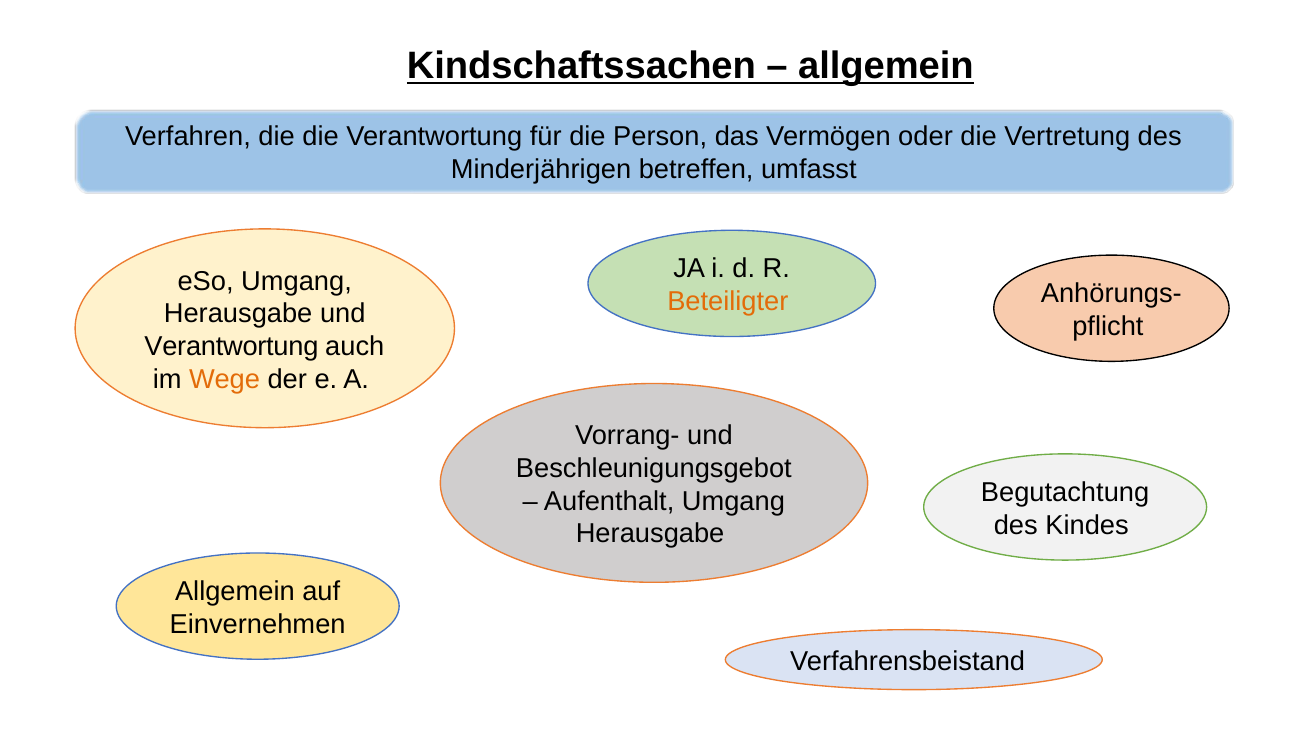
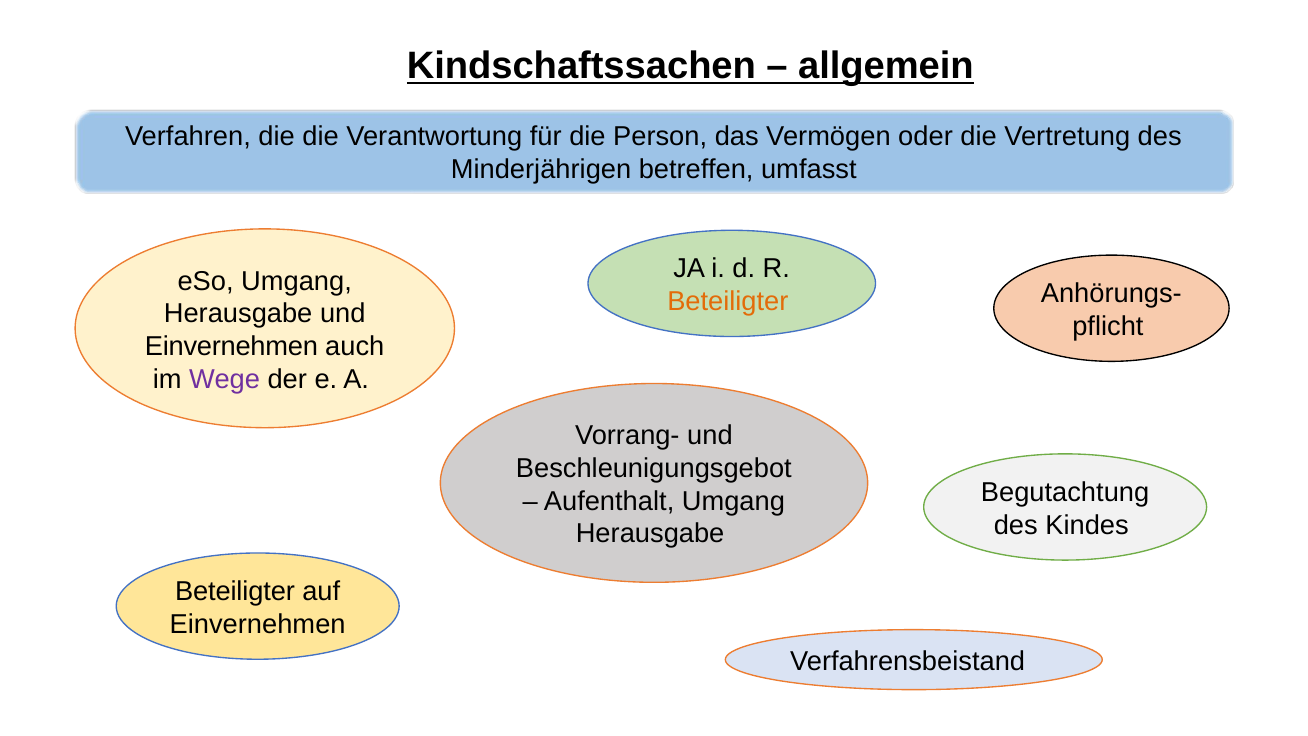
Verantwortung at (231, 346): Verantwortung -> Einvernehmen
Wege colour: orange -> purple
Allgemein at (235, 591): Allgemein -> Beteiligter
